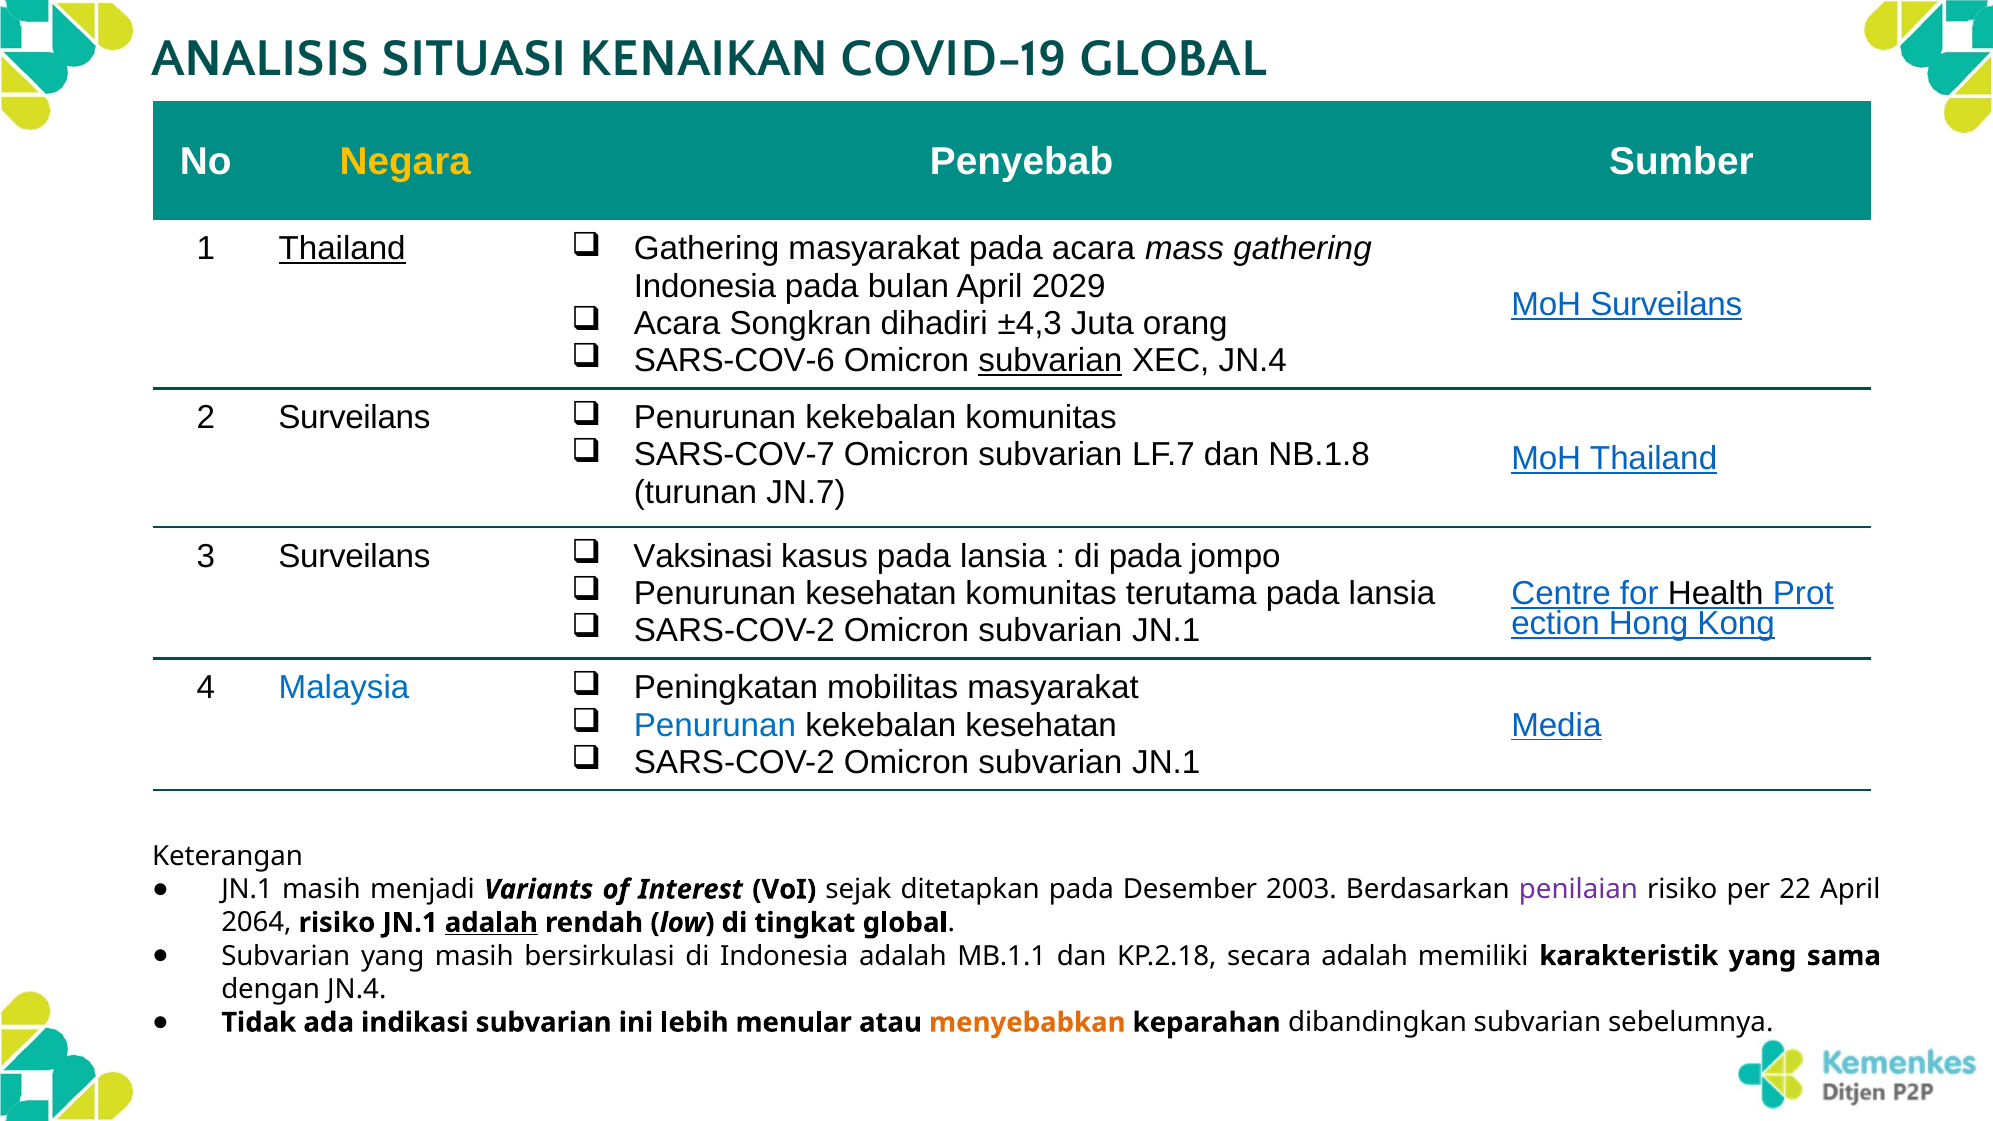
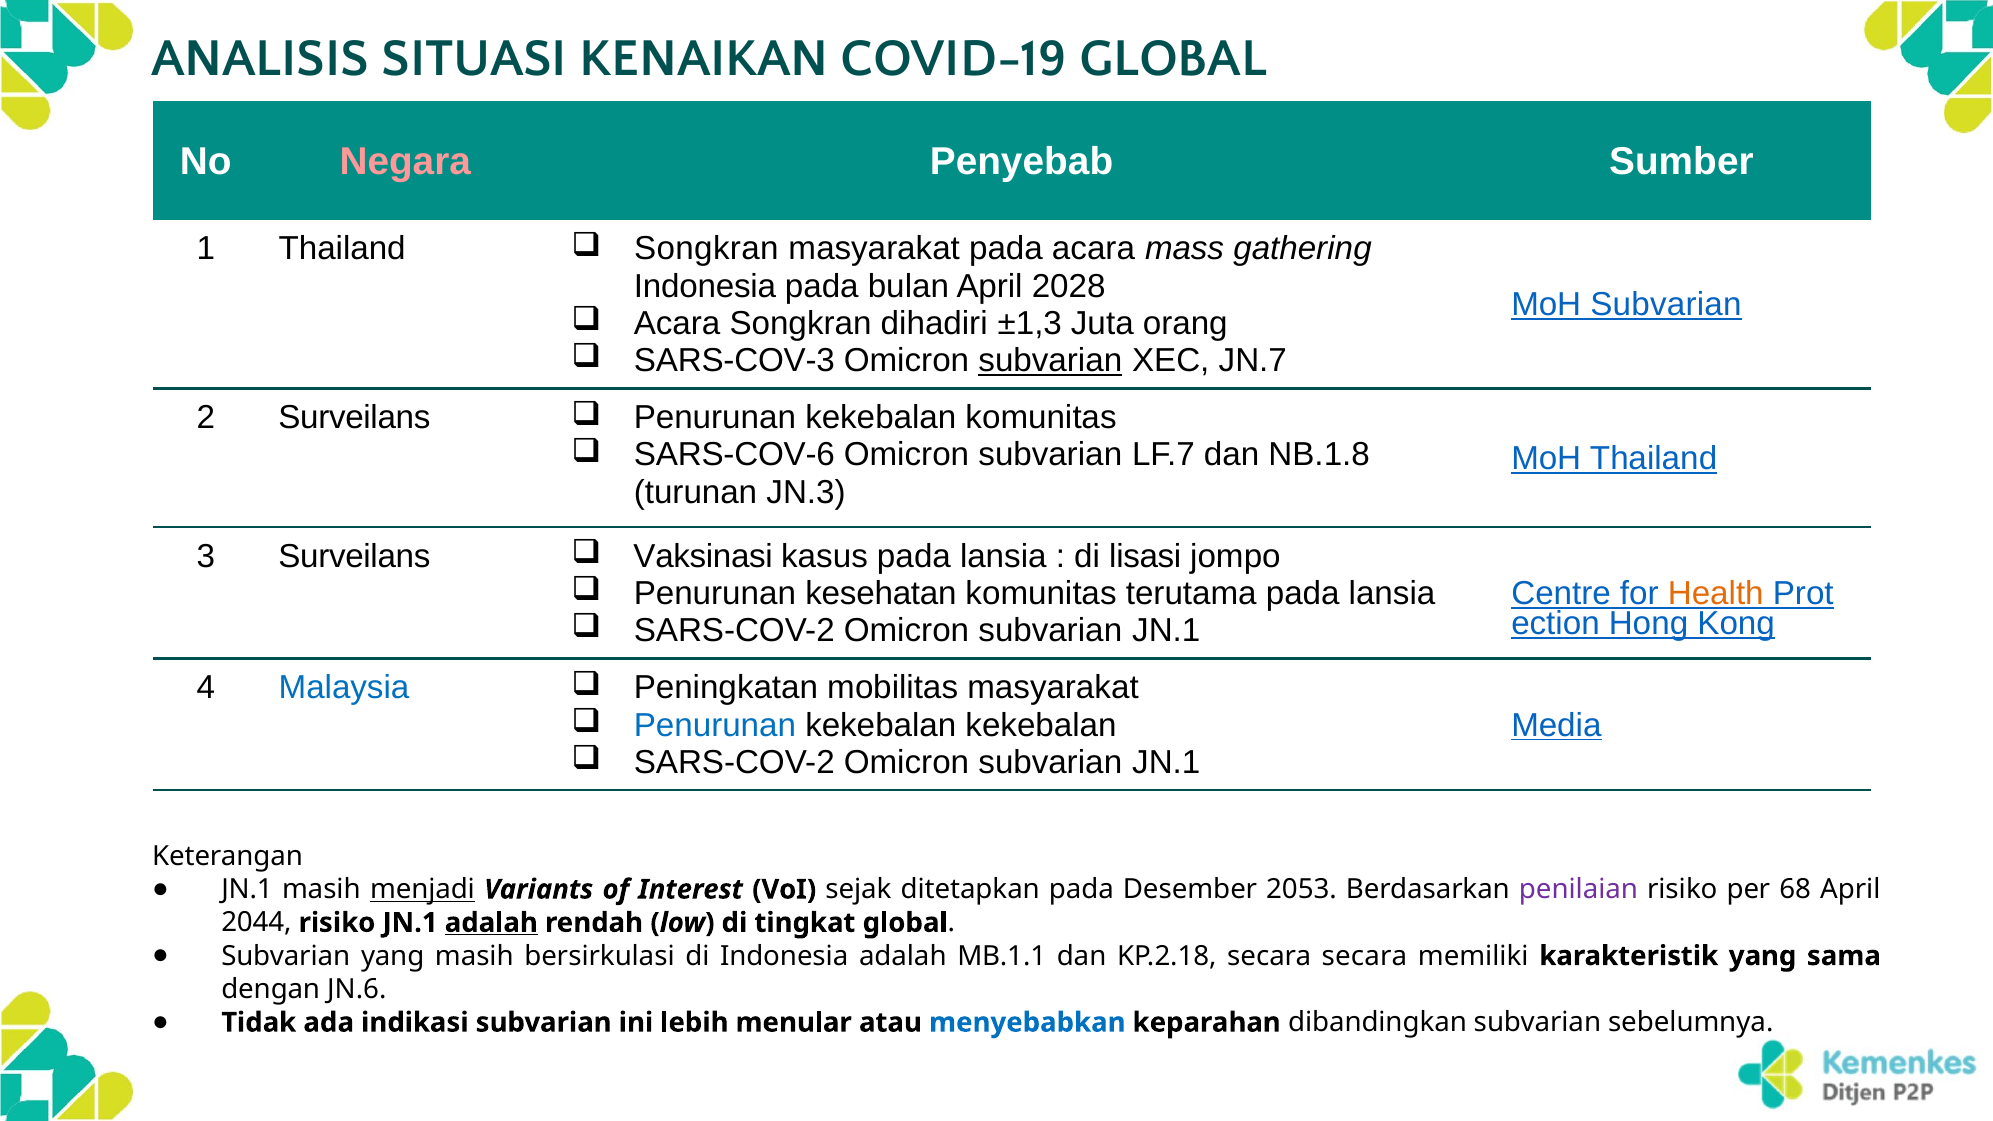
Negara colour: yellow -> pink
Thailand at (342, 249) underline: present -> none
Gathering at (707, 249): Gathering -> Songkran
2029: 2029 -> 2028
MoH Surveilans: Surveilans -> Subvarian
±4,3: ±4,3 -> ±1,3
SARS-COV-6: SARS-COV-6 -> SARS-COV-3
XEC JN.4: JN.4 -> JN.7
SARS-COV-7: SARS-COV-7 -> SARS-COV-6
JN.7: JN.7 -> JN.3
di pada: pada -> lisasi
Health colour: black -> orange
kekebalan kesehatan: kesehatan -> kekebalan
menjadi underline: none -> present
2003: 2003 -> 2053
22: 22 -> 68
2064: 2064 -> 2044
secara adalah: adalah -> secara
dengan JN.4: JN.4 -> JN.6
menyebabkan colour: orange -> blue
